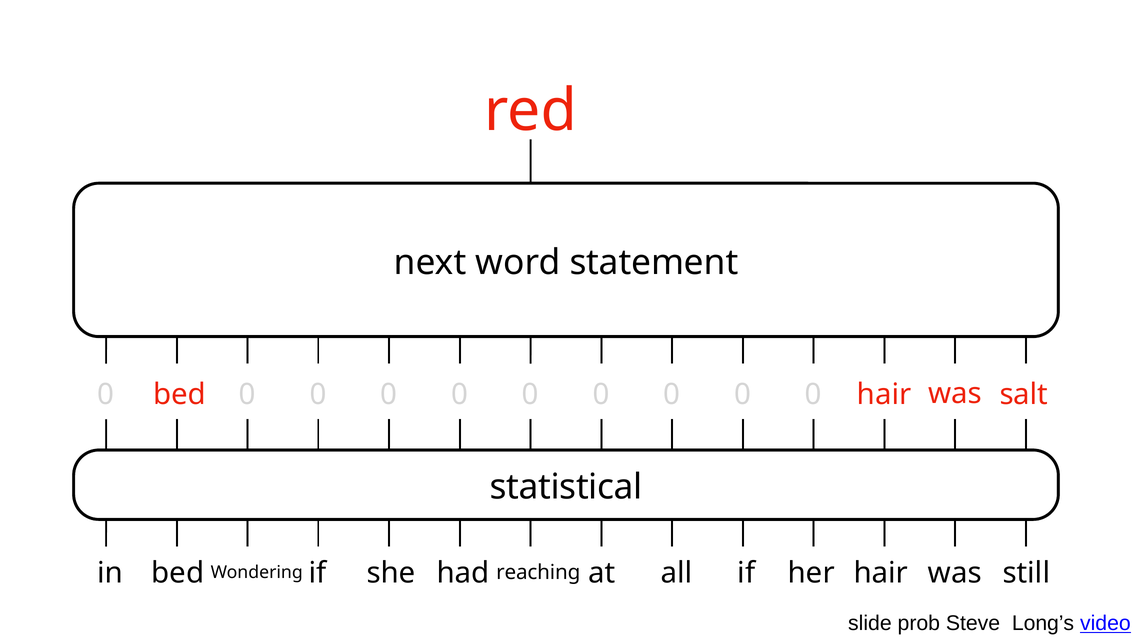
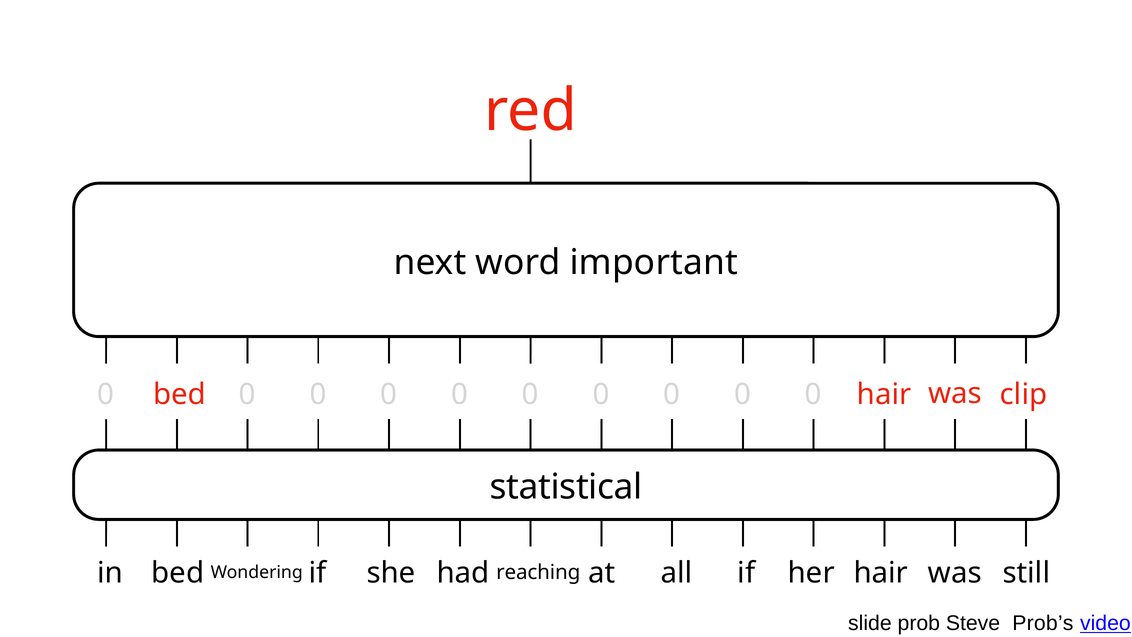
statement: statement -> important
salt: salt -> clip
Long’s: Long’s -> Prob’s
